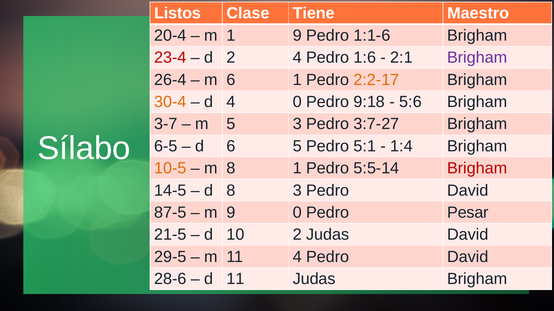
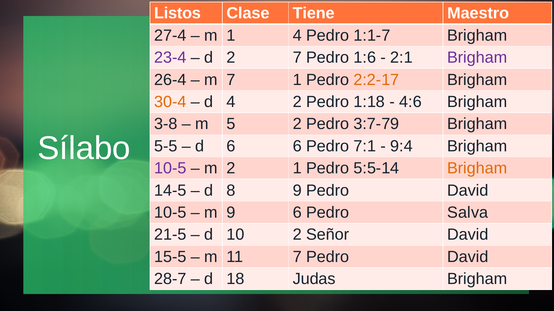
20-4: 20-4 -> 27-4
1 9: 9 -> 4
1:1-6: 1:1-6 -> 1:1-7
23-4 colour: red -> purple
2 4: 4 -> 7
m 6: 6 -> 7
4 0: 0 -> 2
9:18: 9:18 -> 1:18
5:6: 5:6 -> 4:6
3-7: 3-7 -> 3-8
5 3: 3 -> 2
3:7-27: 3:7-27 -> 3:7-79
6-5: 6-5 -> 5-5
6 5: 5 -> 6
5:1: 5:1 -> 7:1
1:4: 1:4 -> 9:4
10-5 at (170, 169) colour: orange -> purple
m 8: 8 -> 2
Brigham at (477, 169) colour: red -> orange
8 3: 3 -> 9
87-5 at (170, 213): 87-5 -> 10-5
9 0: 0 -> 6
Pesar: Pesar -> Salva
2 Judas: Judas -> Señor
29-5: 29-5 -> 15-5
11 4: 4 -> 7
28-6: 28-6 -> 28-7
d 11: 11 -> 18
